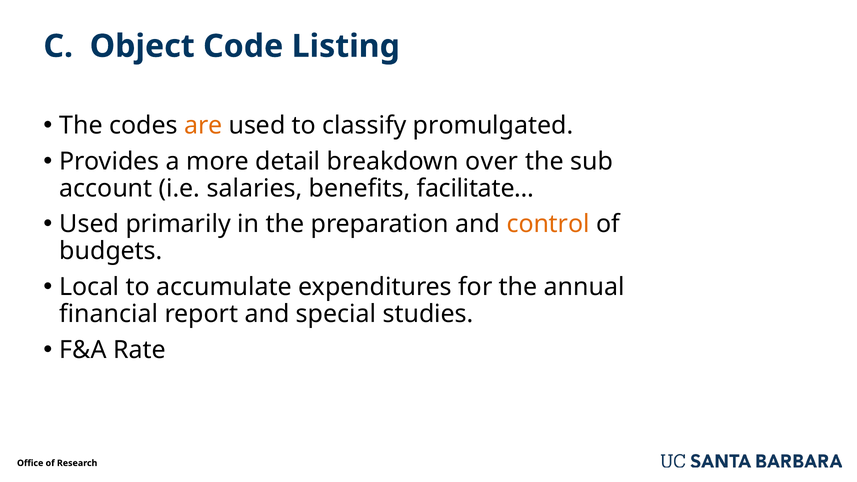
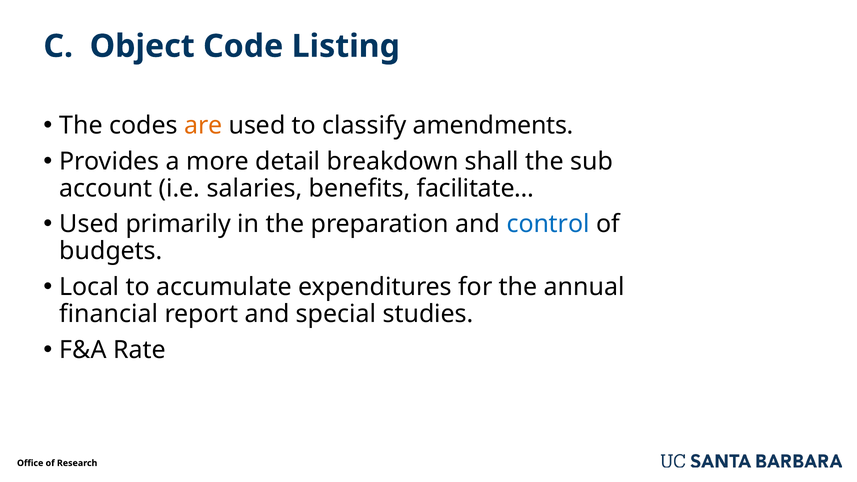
promulgated: promulgated -> amendments
over: over -> shall
control colour: orange -> blue
